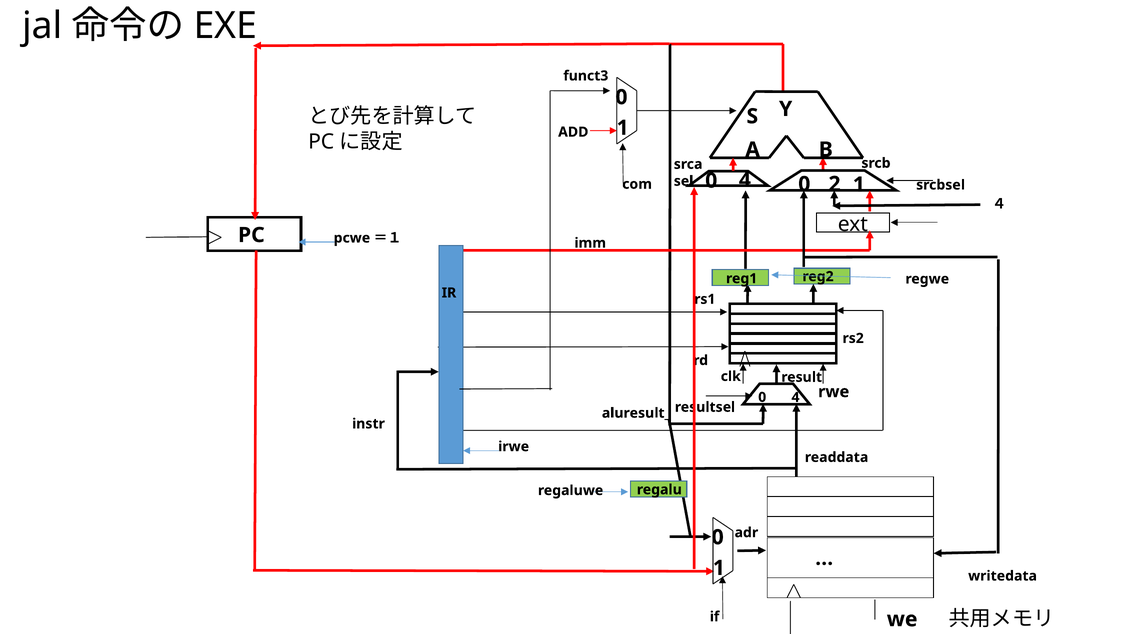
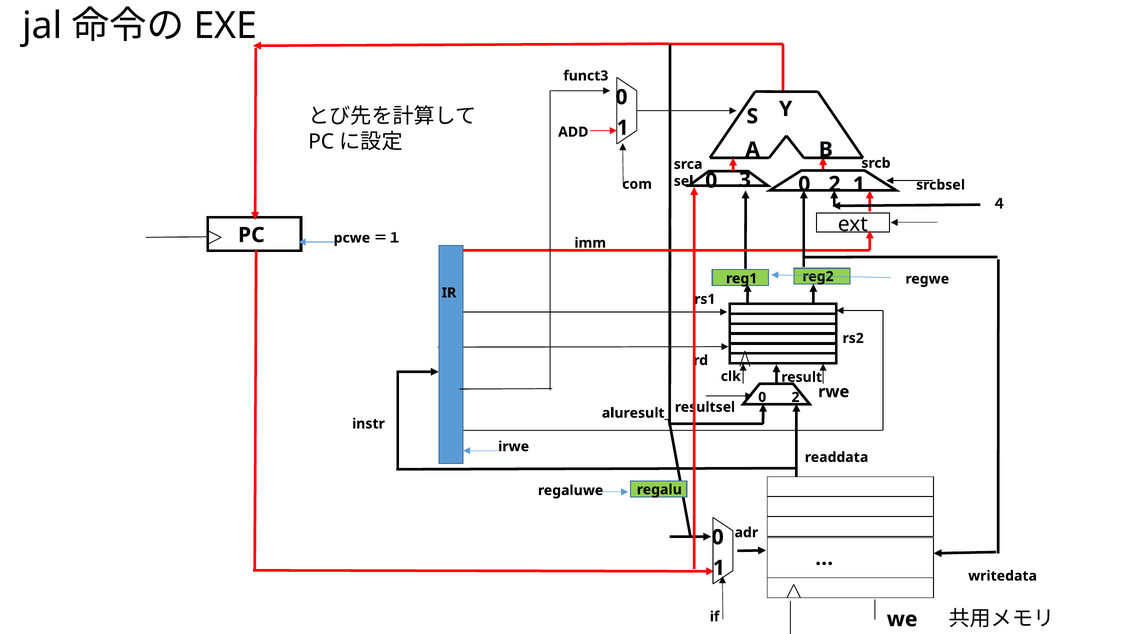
4 at (745, 180): 4 -> 3
4 at (796, 397): 4 -> 2
